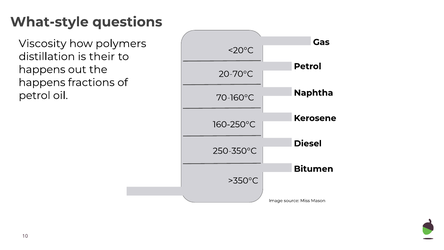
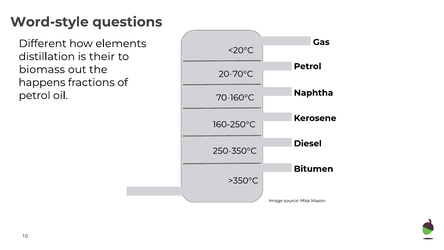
What-style: What-style -> Word-style
Viscosity: Viscosity -> Different
polymers: polymers -> elements
happens at (42, 69): happens -> biomass
